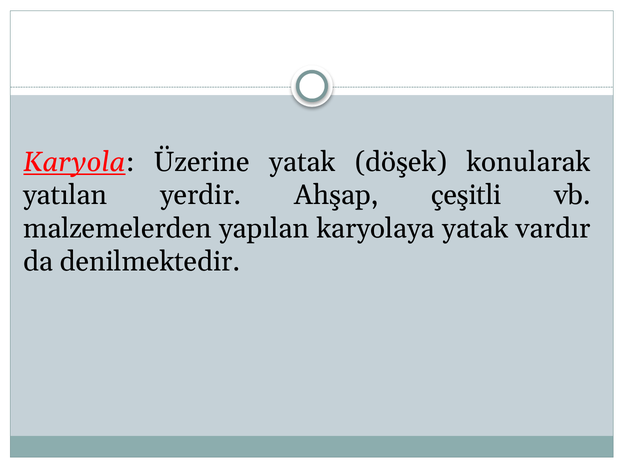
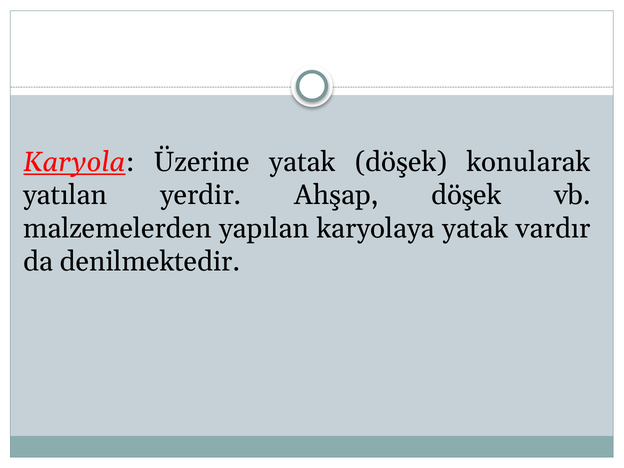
Ahşap çeşitli: çeşitli -> döşek
